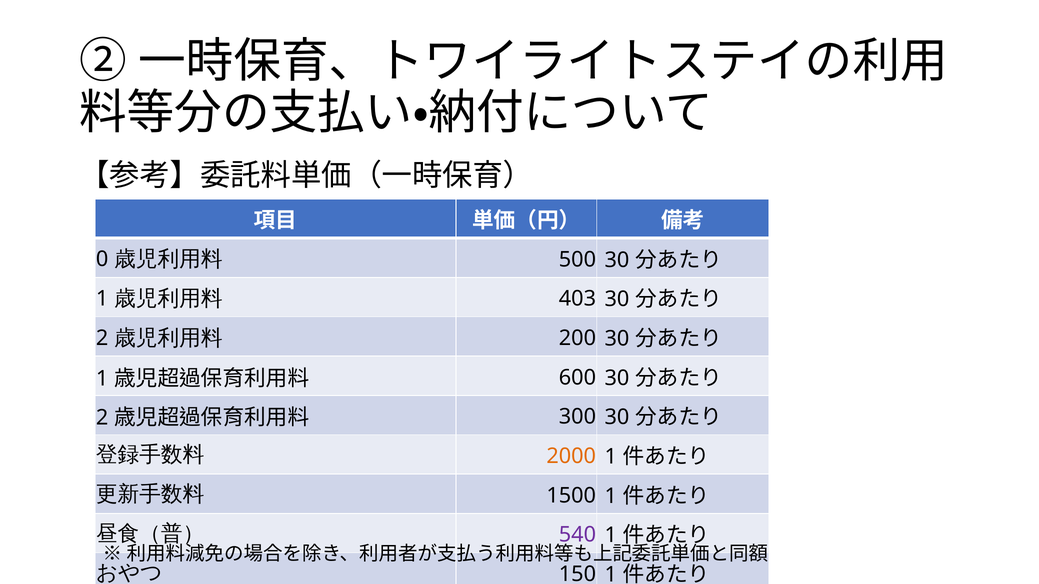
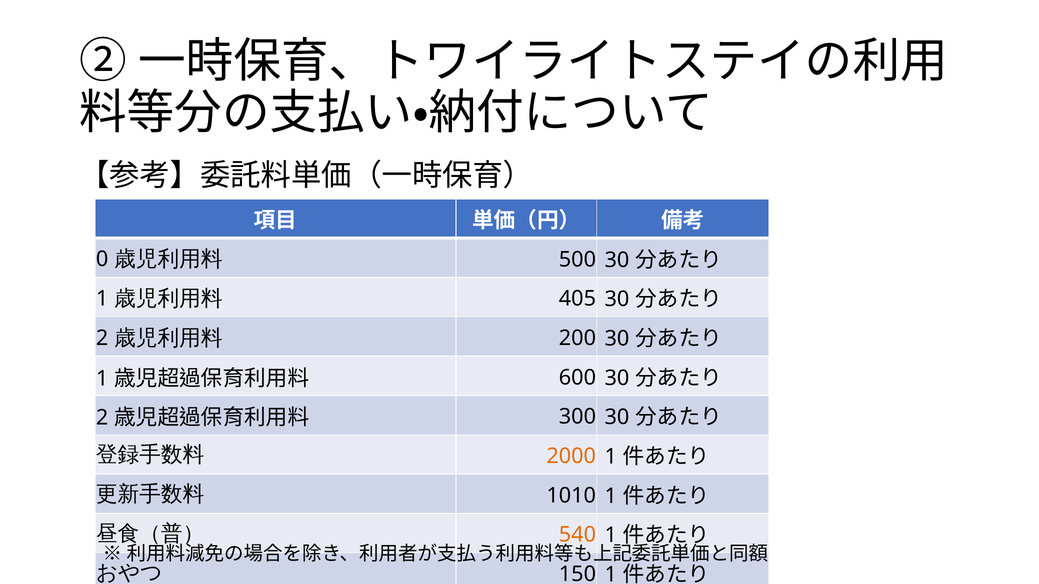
403: 403 -> 405
1500: 1500 -> 1010
540 colour: purple -> orange
